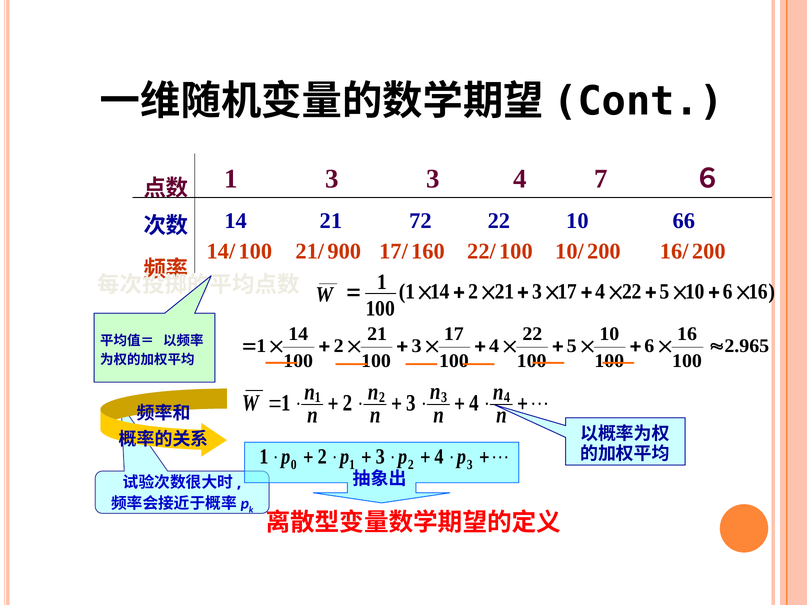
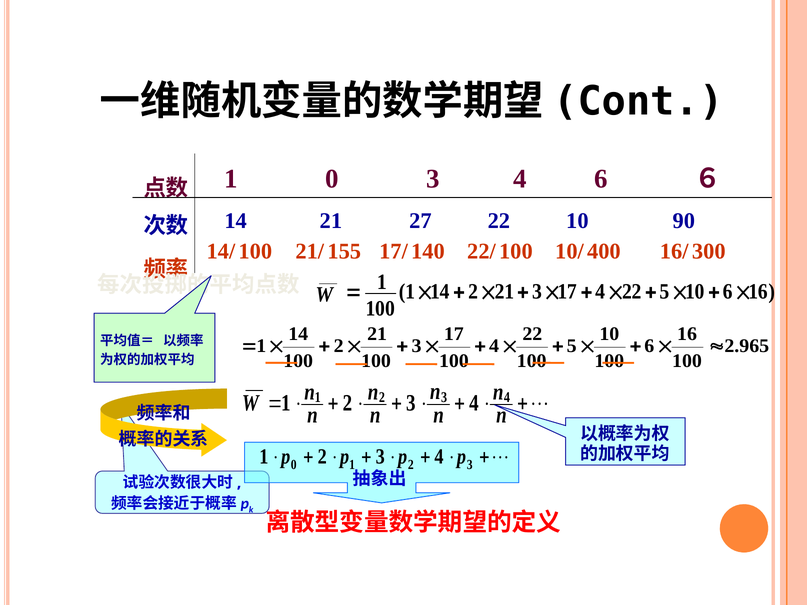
3 at (332, 179): 3 -> 0
4 7: 7 -> 6
72: 72 -> 27
66: 66 -> 90
900: 900 -> 155
160: 160 -> 140
10/ 200: 200 -> 400
16/ 200: 200 -> 300
